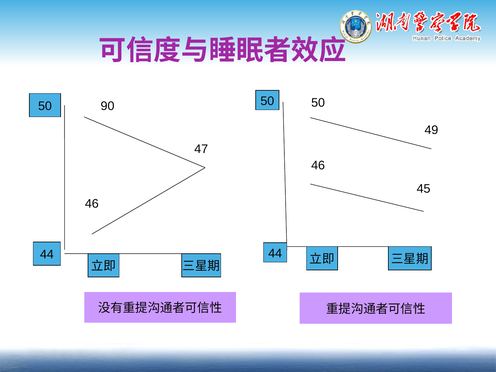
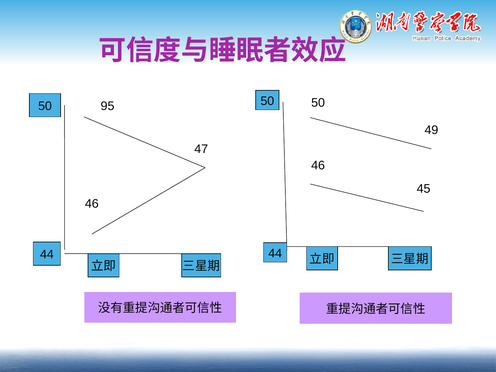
90: 90 -> 95
